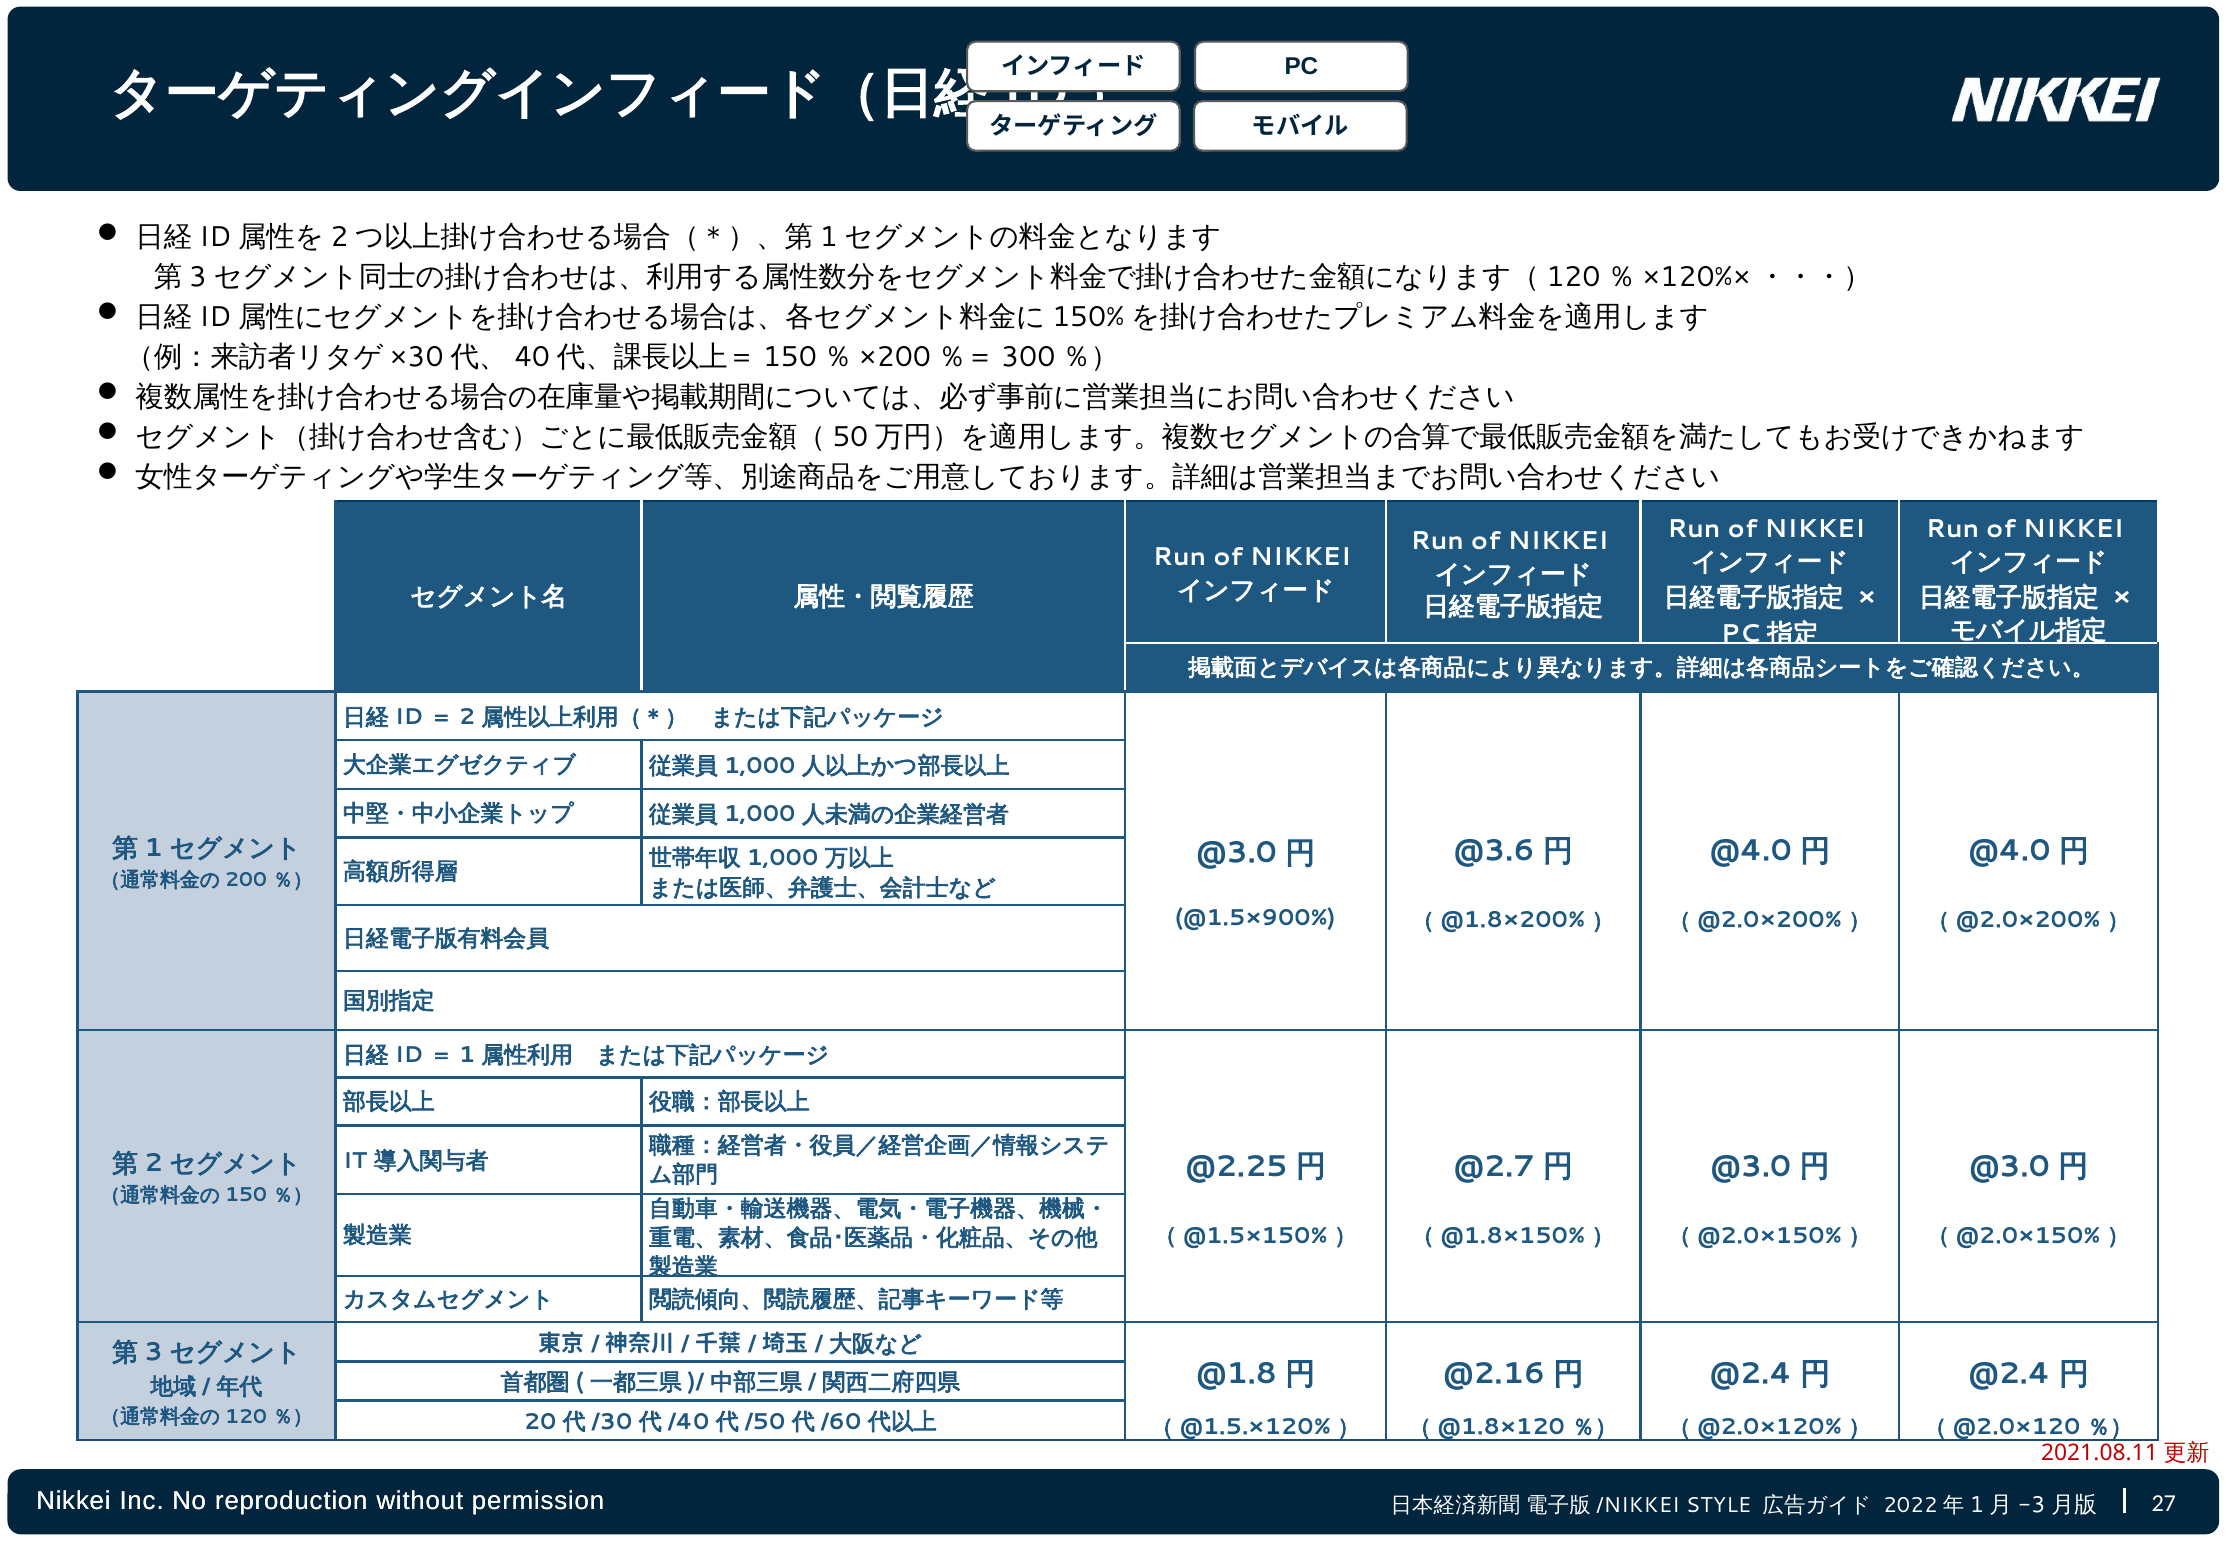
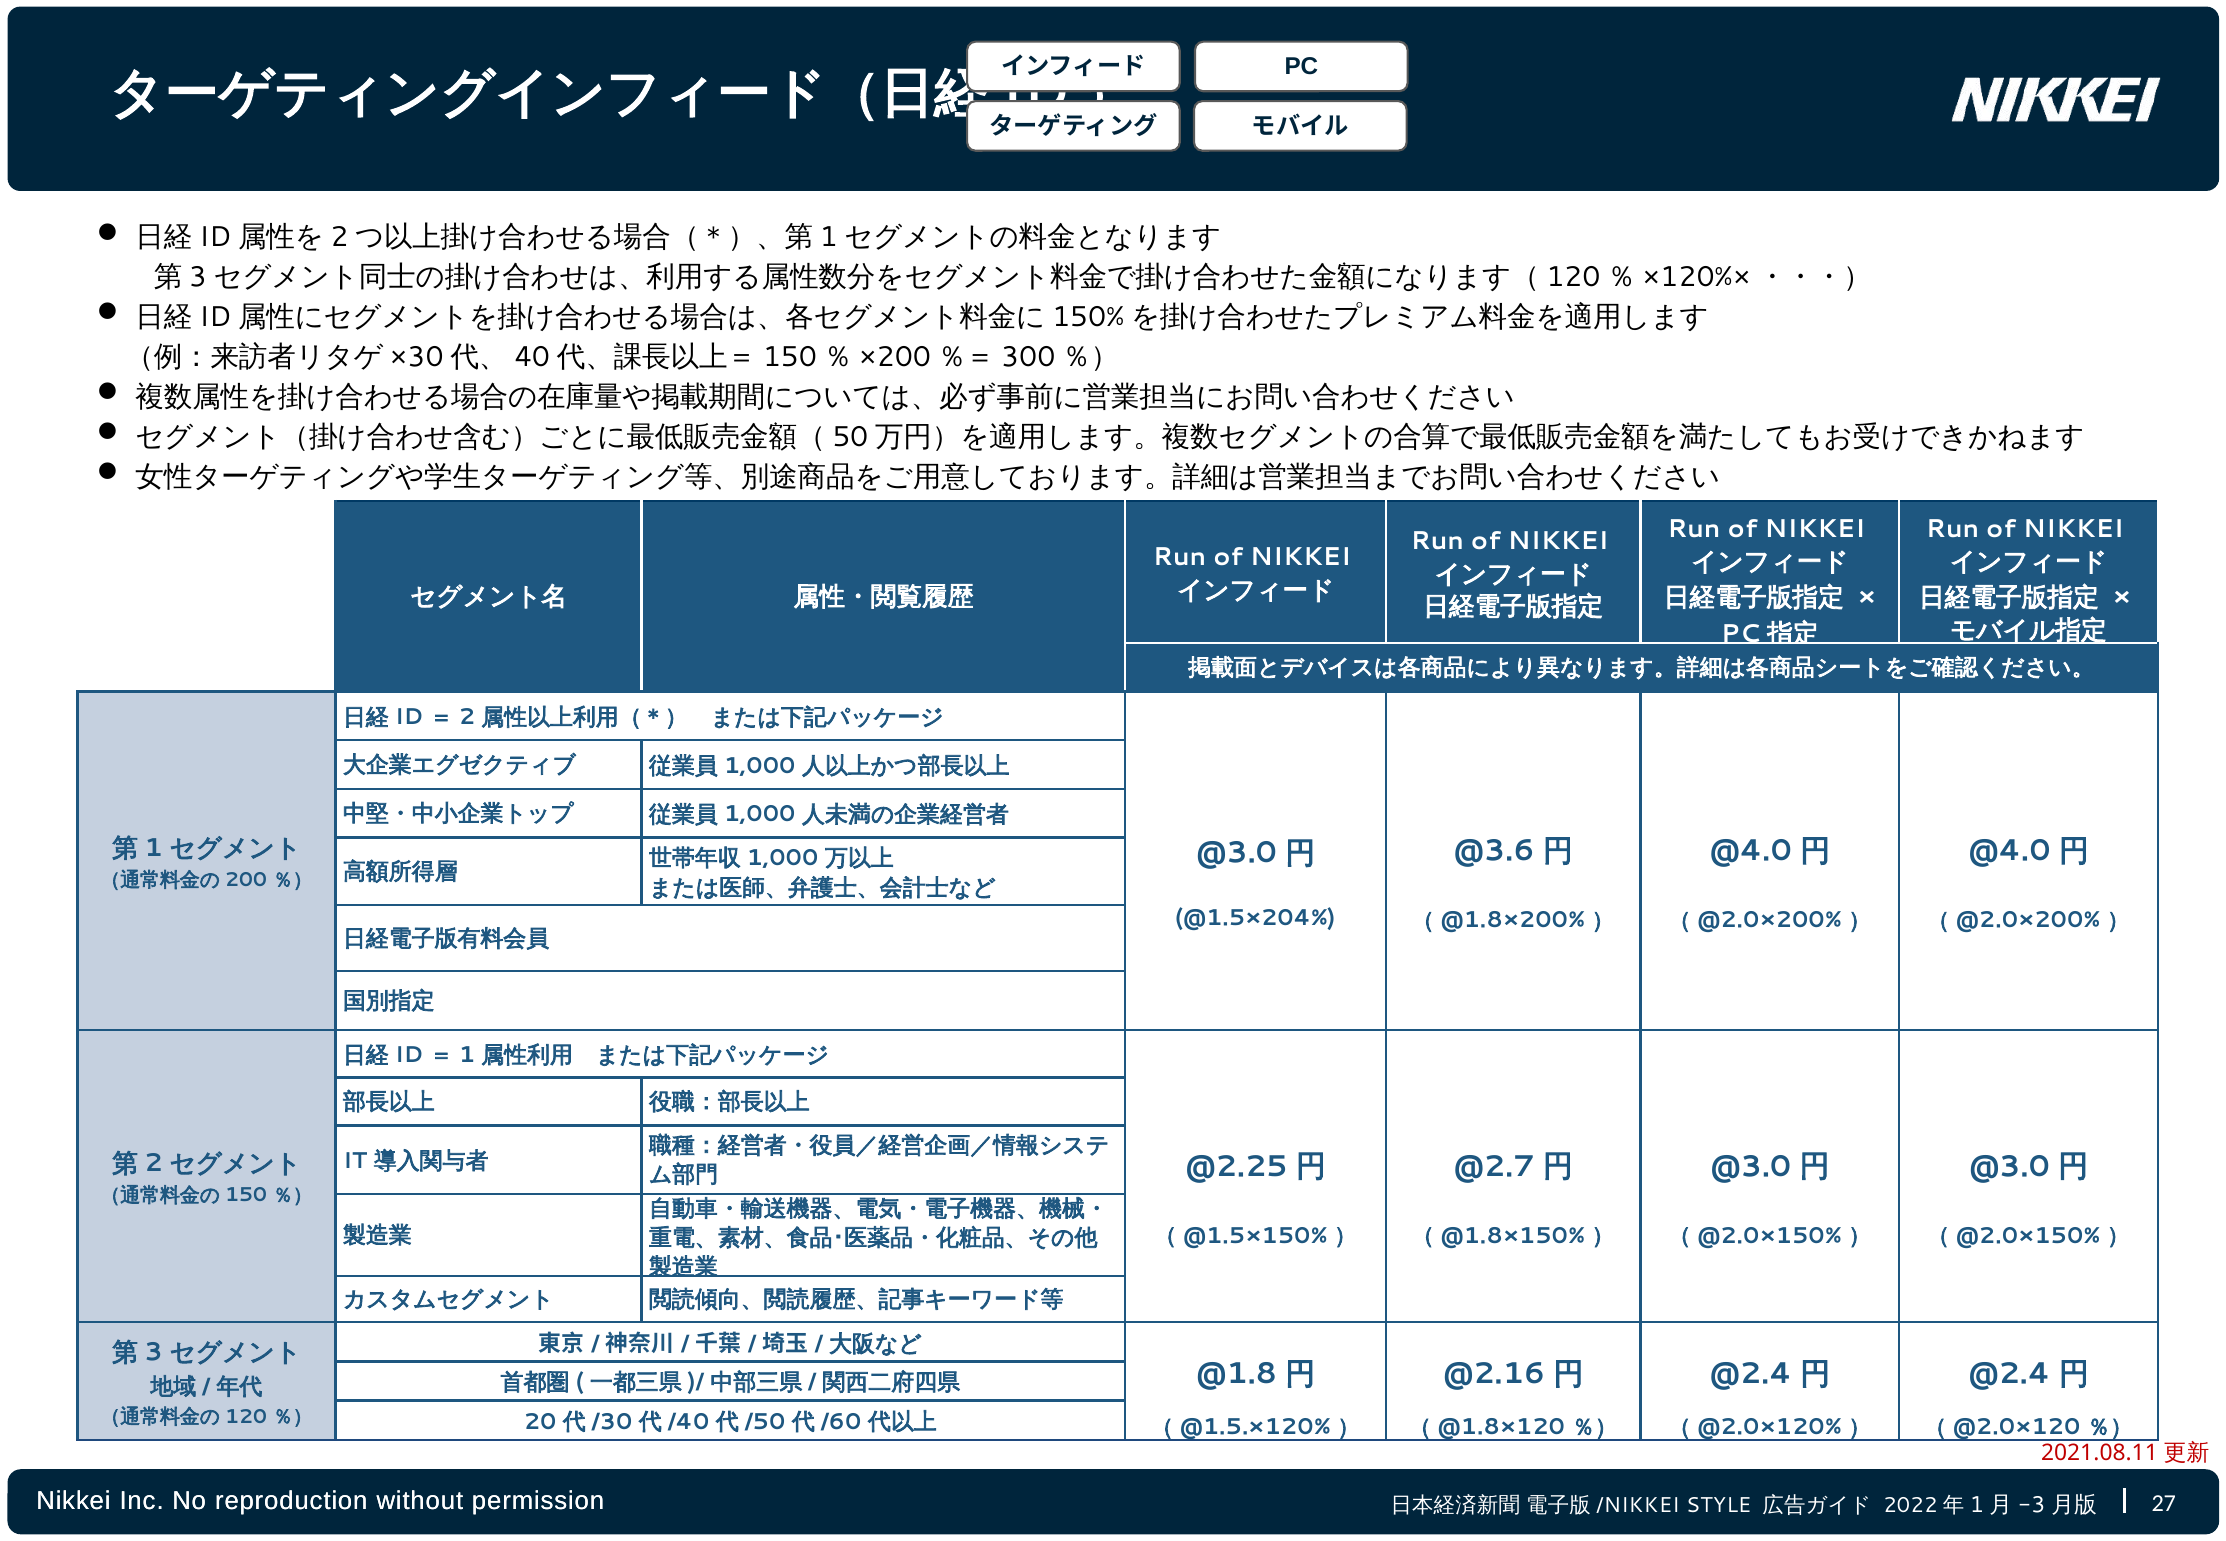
@1.5×900%: @1.5×900% -> @1.5×204%
